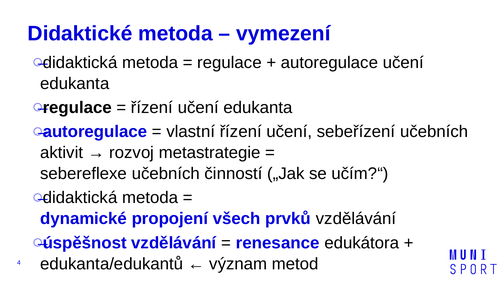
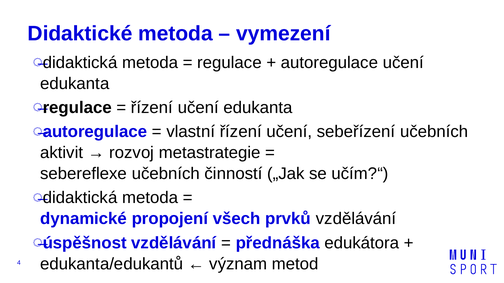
renesance: renesance -> přednáška
